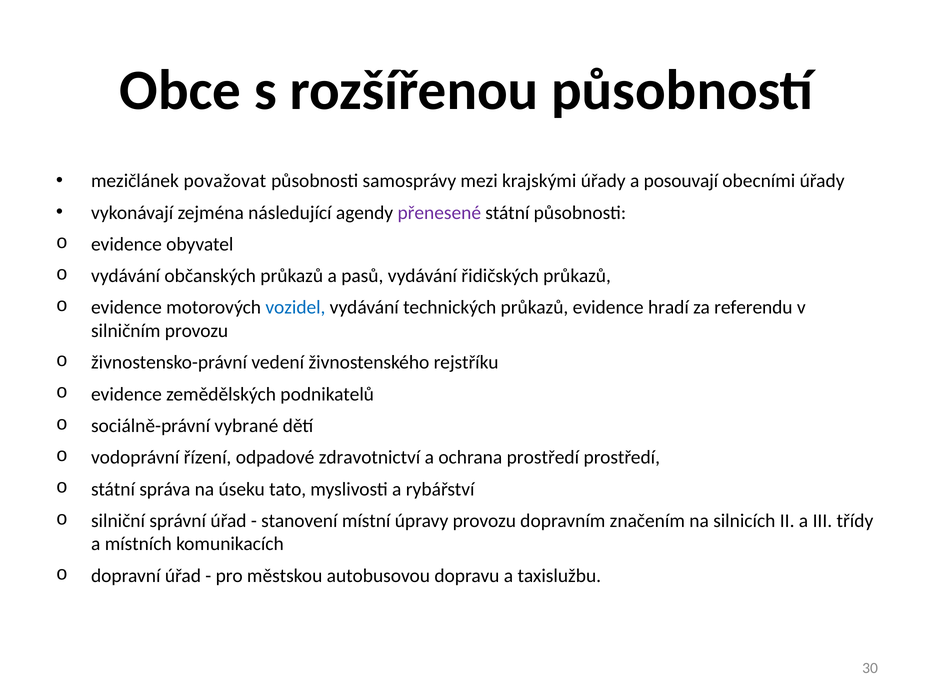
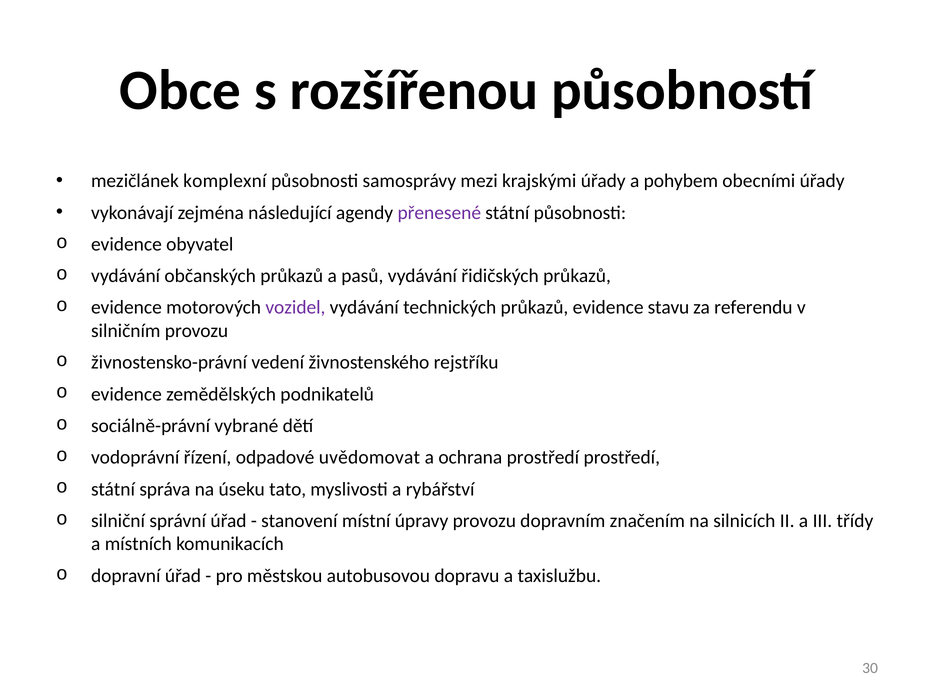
považovat: považovat -> komplexní
posouvají: posouvají -> pohybem
vozidel colour: blue -> purple
hradí: hradí -> stavu
zdravotnictví: zdravotnictví -> uvědomovat
